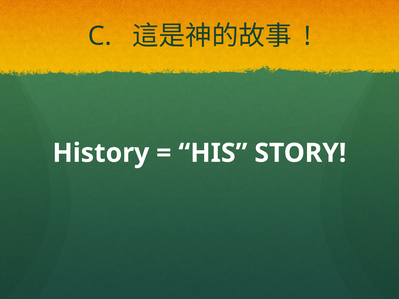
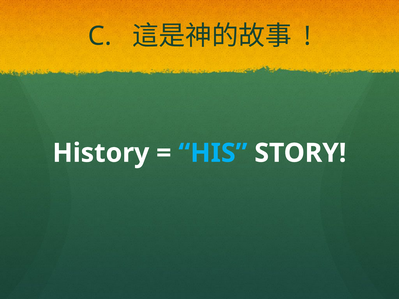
HIS colour: white -> light blue
